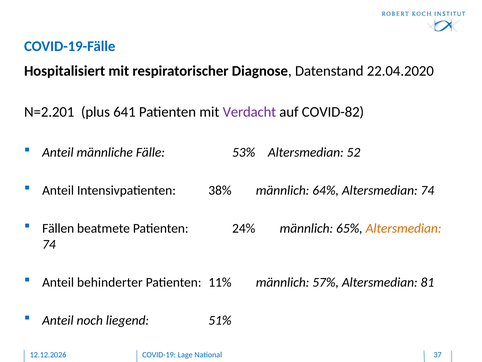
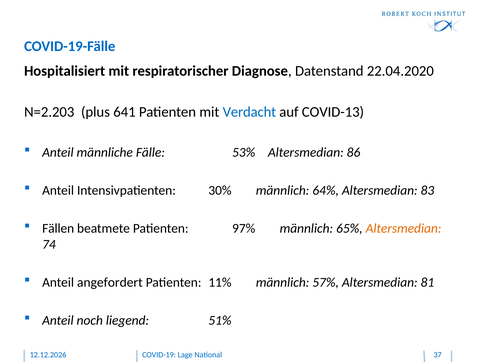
N=2.201: N=2.201 -> N=2.203
Verdacht colour: purple -> blue
COVID-82: COVID-82 -> COVID-13
52: 52 -> 86
38%: 38% -> 30%
64% Altersmedian 74: 74 -> 83
24%: 24% -> 97%
behinderter: behinderter -> angefordert
